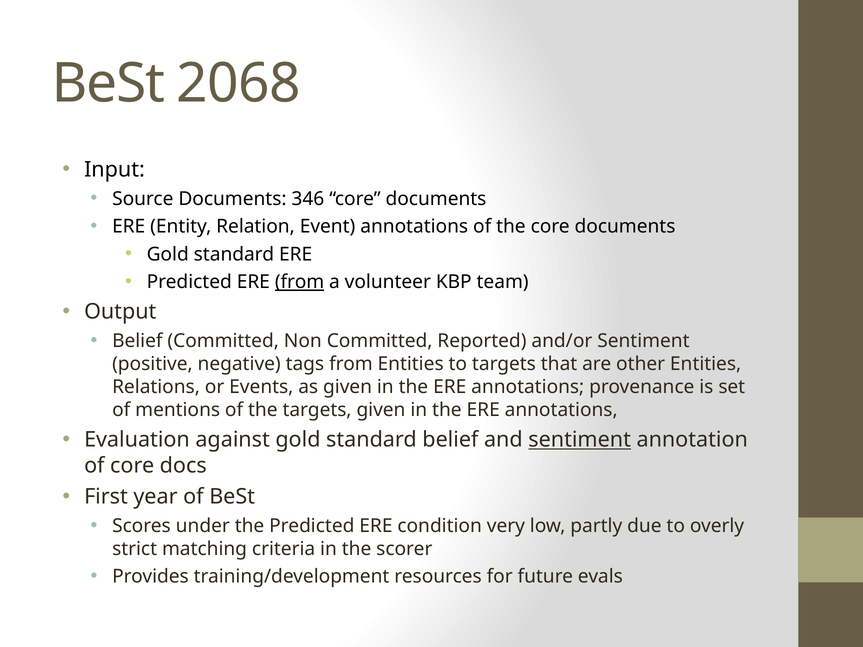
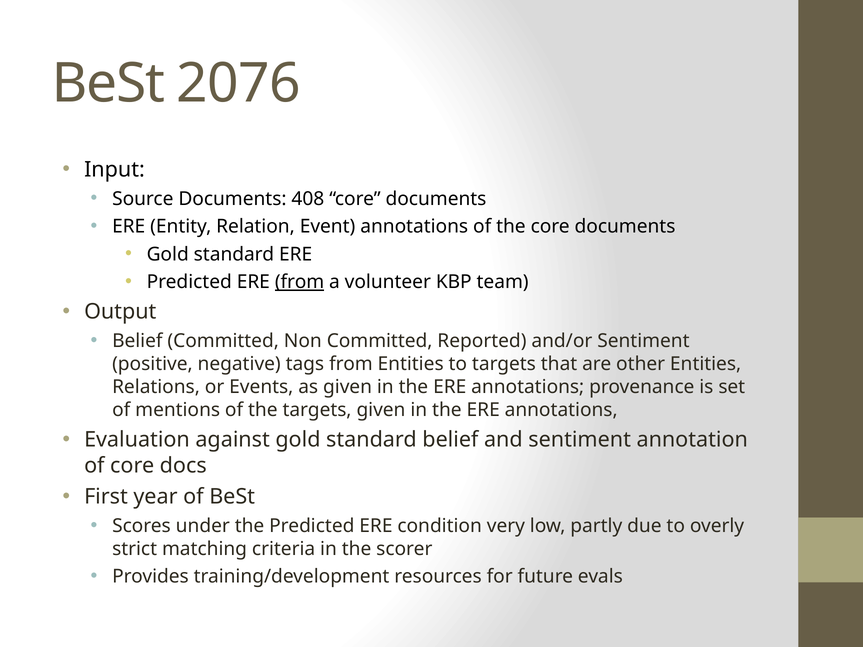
2068: 2068 -> 2076
346: 346 -> 408
sentiment at (580, 440) underline: present -> none
